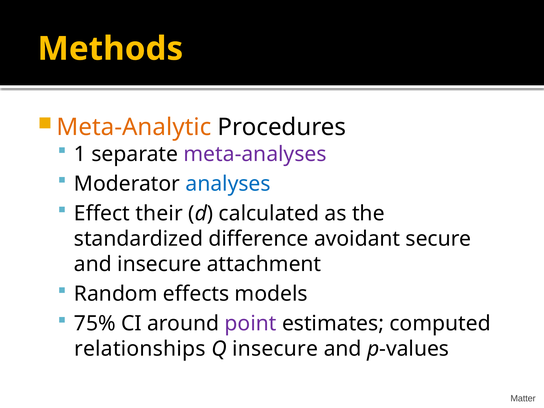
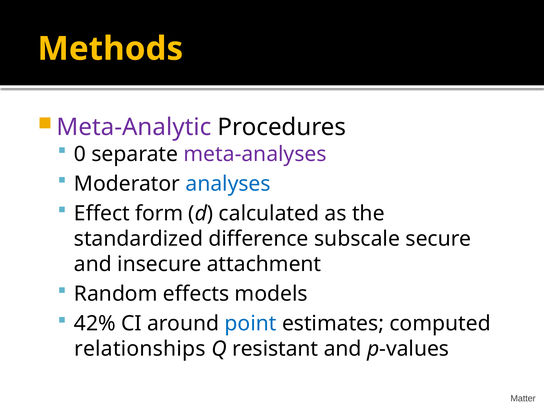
Meta-Analytic colour: orange -> purple
1: 1 -> 0
their: their -> form
avoidant: avoidant -> subscale
75%: 75% -> 42%
point colour: purple -> blue
Q insecure: insecure -> resistant
